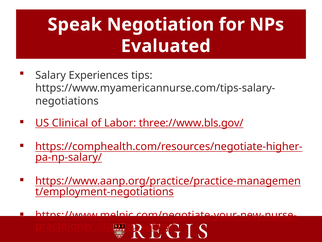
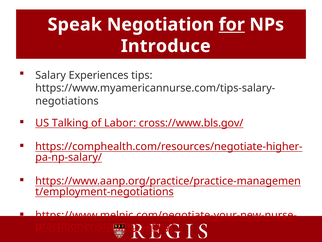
for underline: none -> present
Evaluated: Evaluated -> Introduce
Clinical: Clinical -> Talking
three://www.bls.gov/: three://www.bls.gov/ -> cross://www.bls.gov/
